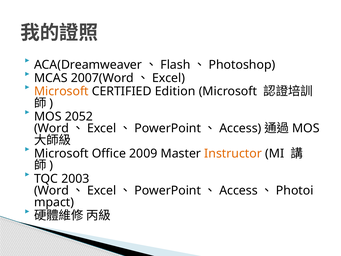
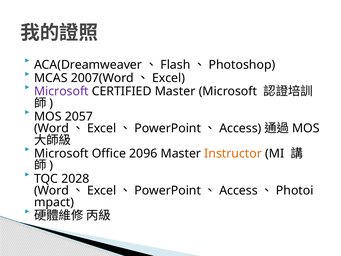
Microsoft at (61, 91) colour: orange -> purple
CERTIFIED Edition: Edition -> Master
2052: 2052 -> 2057
2009: 2009 -> 2096
2003: 2003 -> 2028
